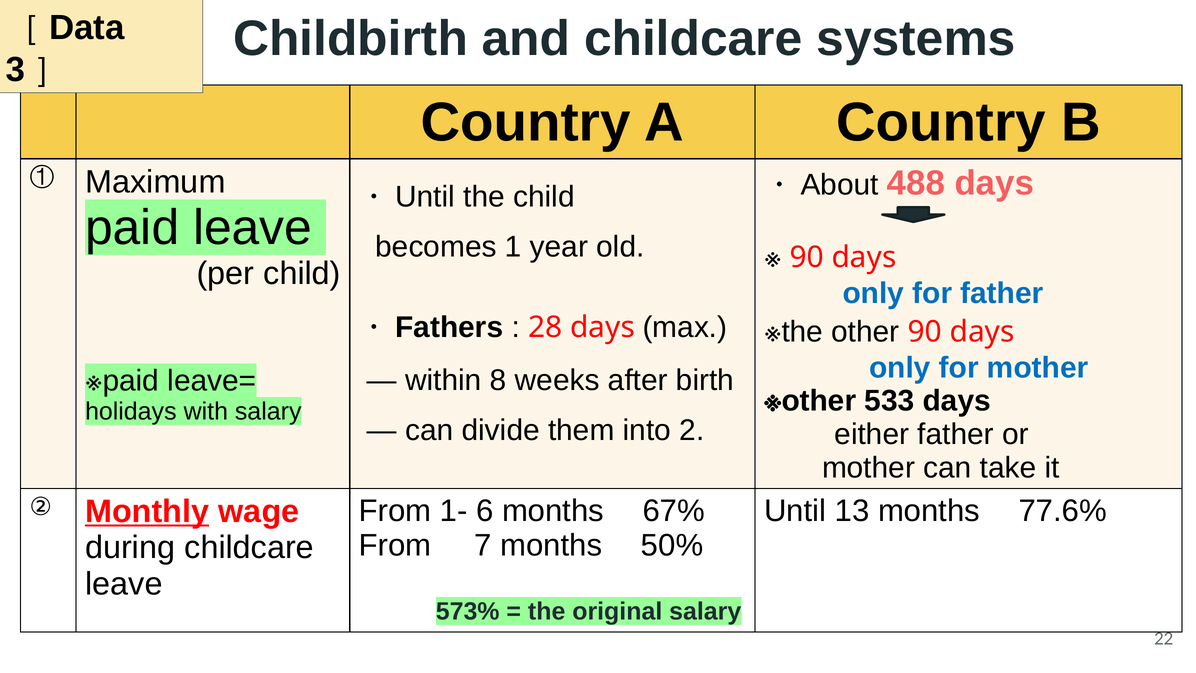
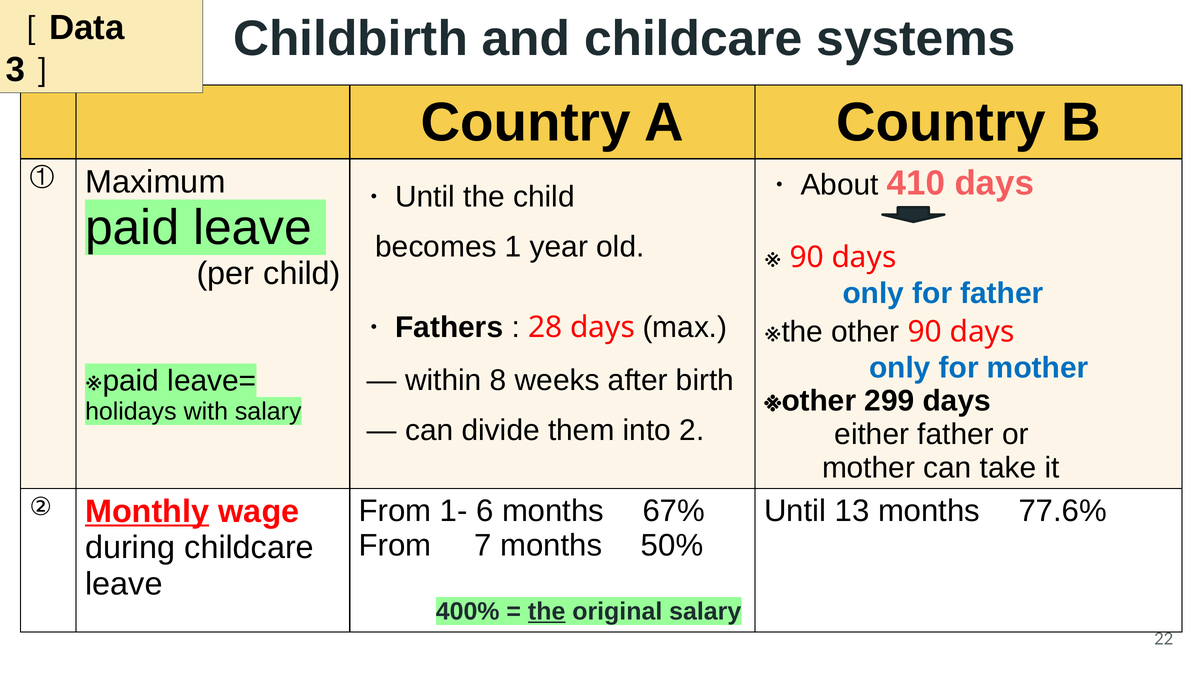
488: 488 -> 410
533: 533 -> 299
573%: 573% -> 400%
the at (547, 611) underline: none -> present
